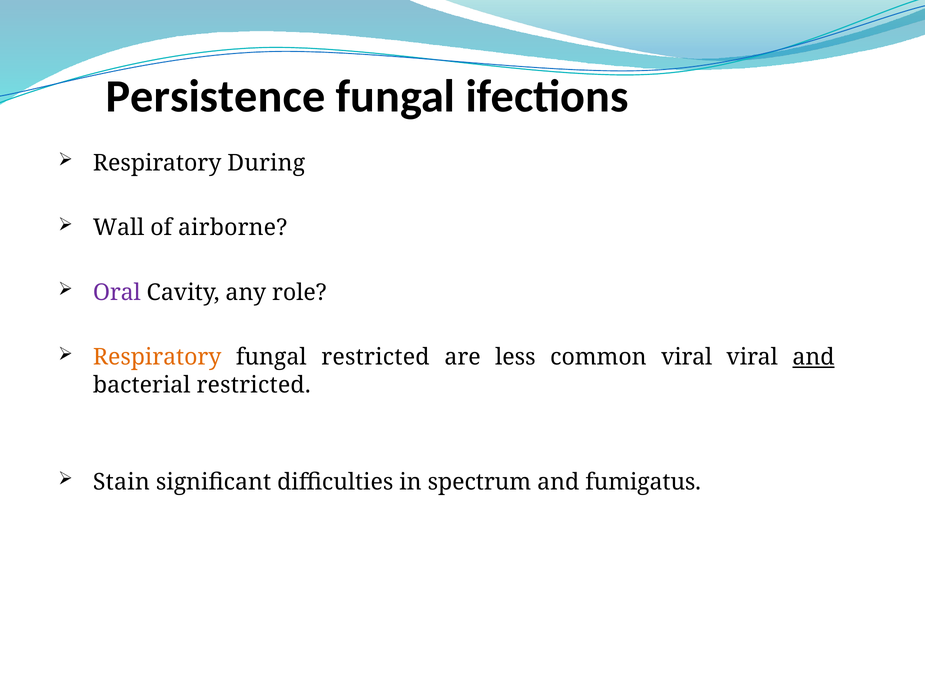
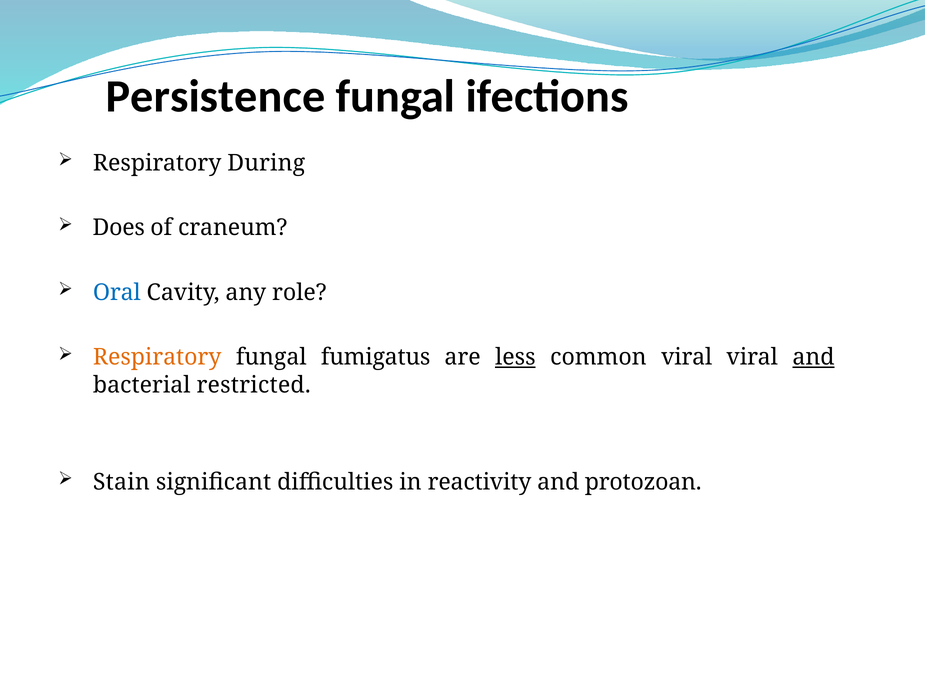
Wall: Wall -> Does
airborne: airborne -> craneum
Oral colour: purple -> blue
fungal restricted: restricted -> fumigatus
less underline: none -> present
spectrum: spectrum -> reactivity
fumigatus: fumigatus -> protozoan
